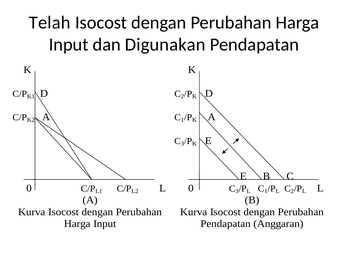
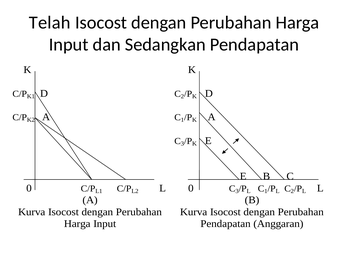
Digunakan: Digunakan -> Sedangkan
